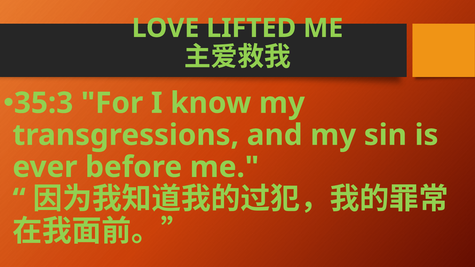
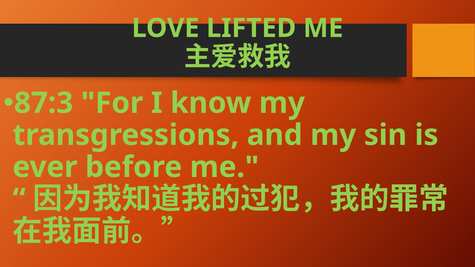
35:3: 35:3 -> 87:3
